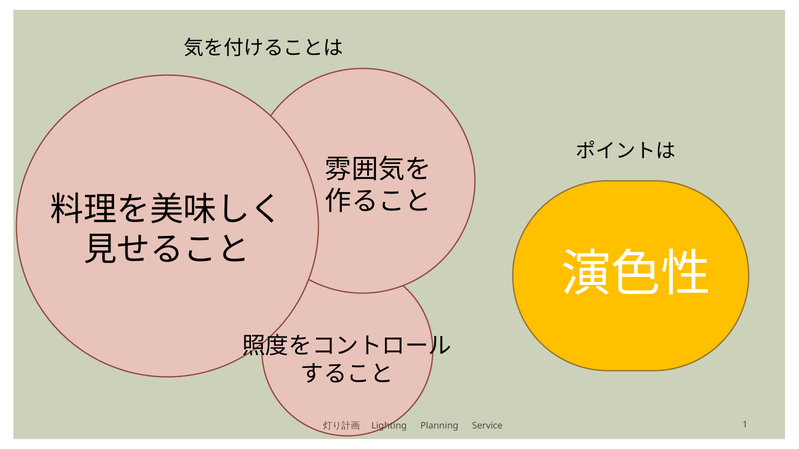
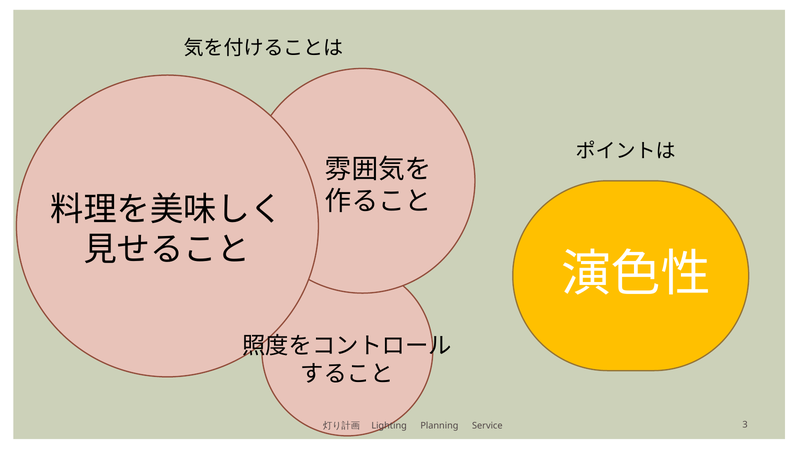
1: 1 -> 3
